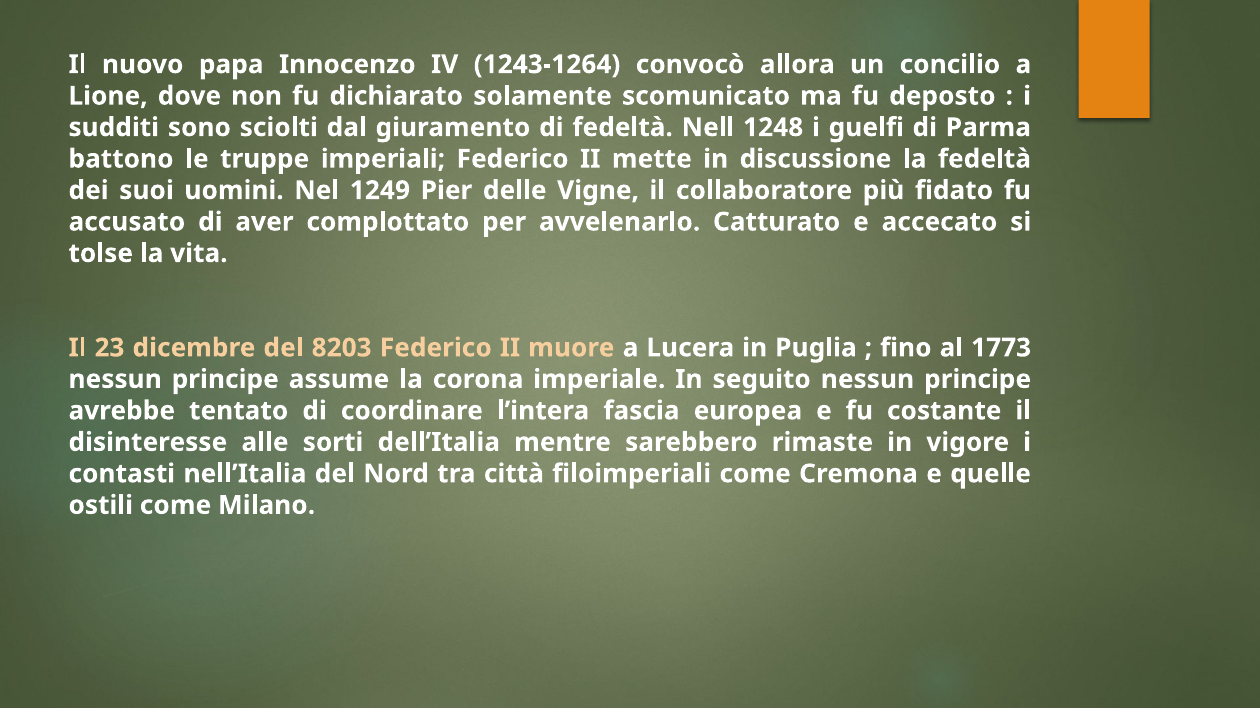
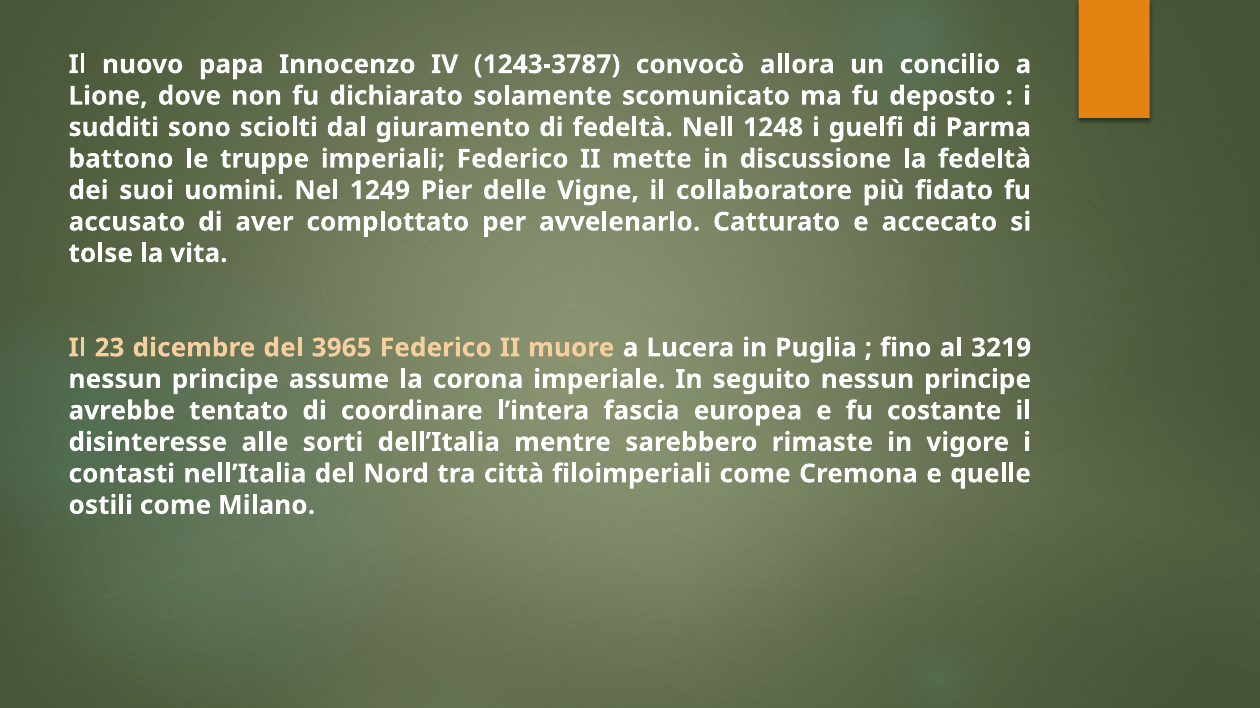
1243-1264: 1243-1264 -> 1243-3787
8203: 8203 -> 3965
1773: 1773 -> 3219
